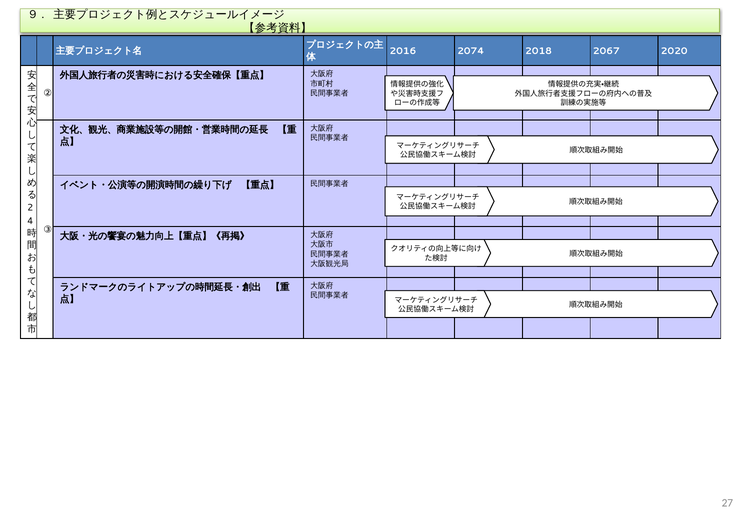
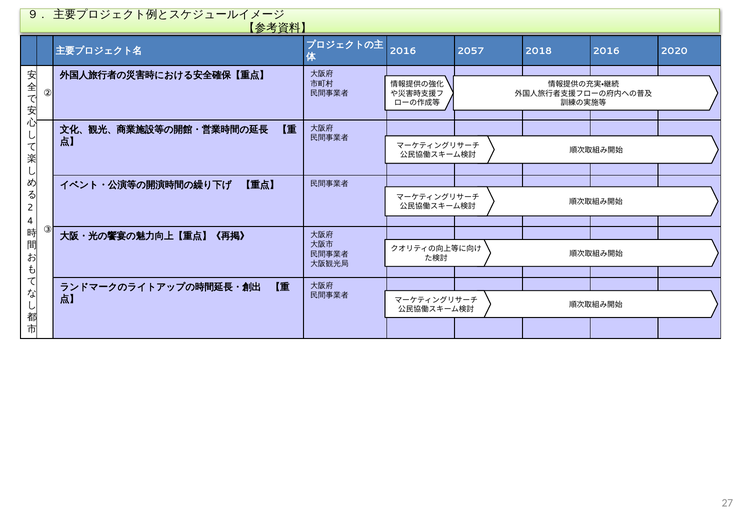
2074: 2074 -> 2057
2018 2067: 2067 -> 2016
